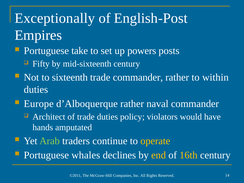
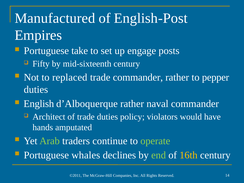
Exceptionally: Exceptionally -> Manufactured
powers: powers -> engage
sixteenth: sixteenth -> replaced
within: within -> pepper
Europe: Europe -> English
operate colour: yellow -> light green
end colour: yellow -> light green
